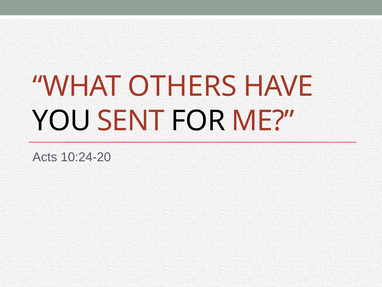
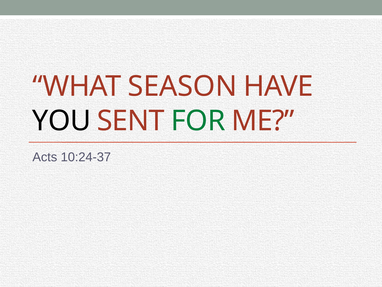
OTHERS: OTHERS -> SEASON
FOR colour: black -> green
10:24-20: 10:24-20 -> 10:24-37
